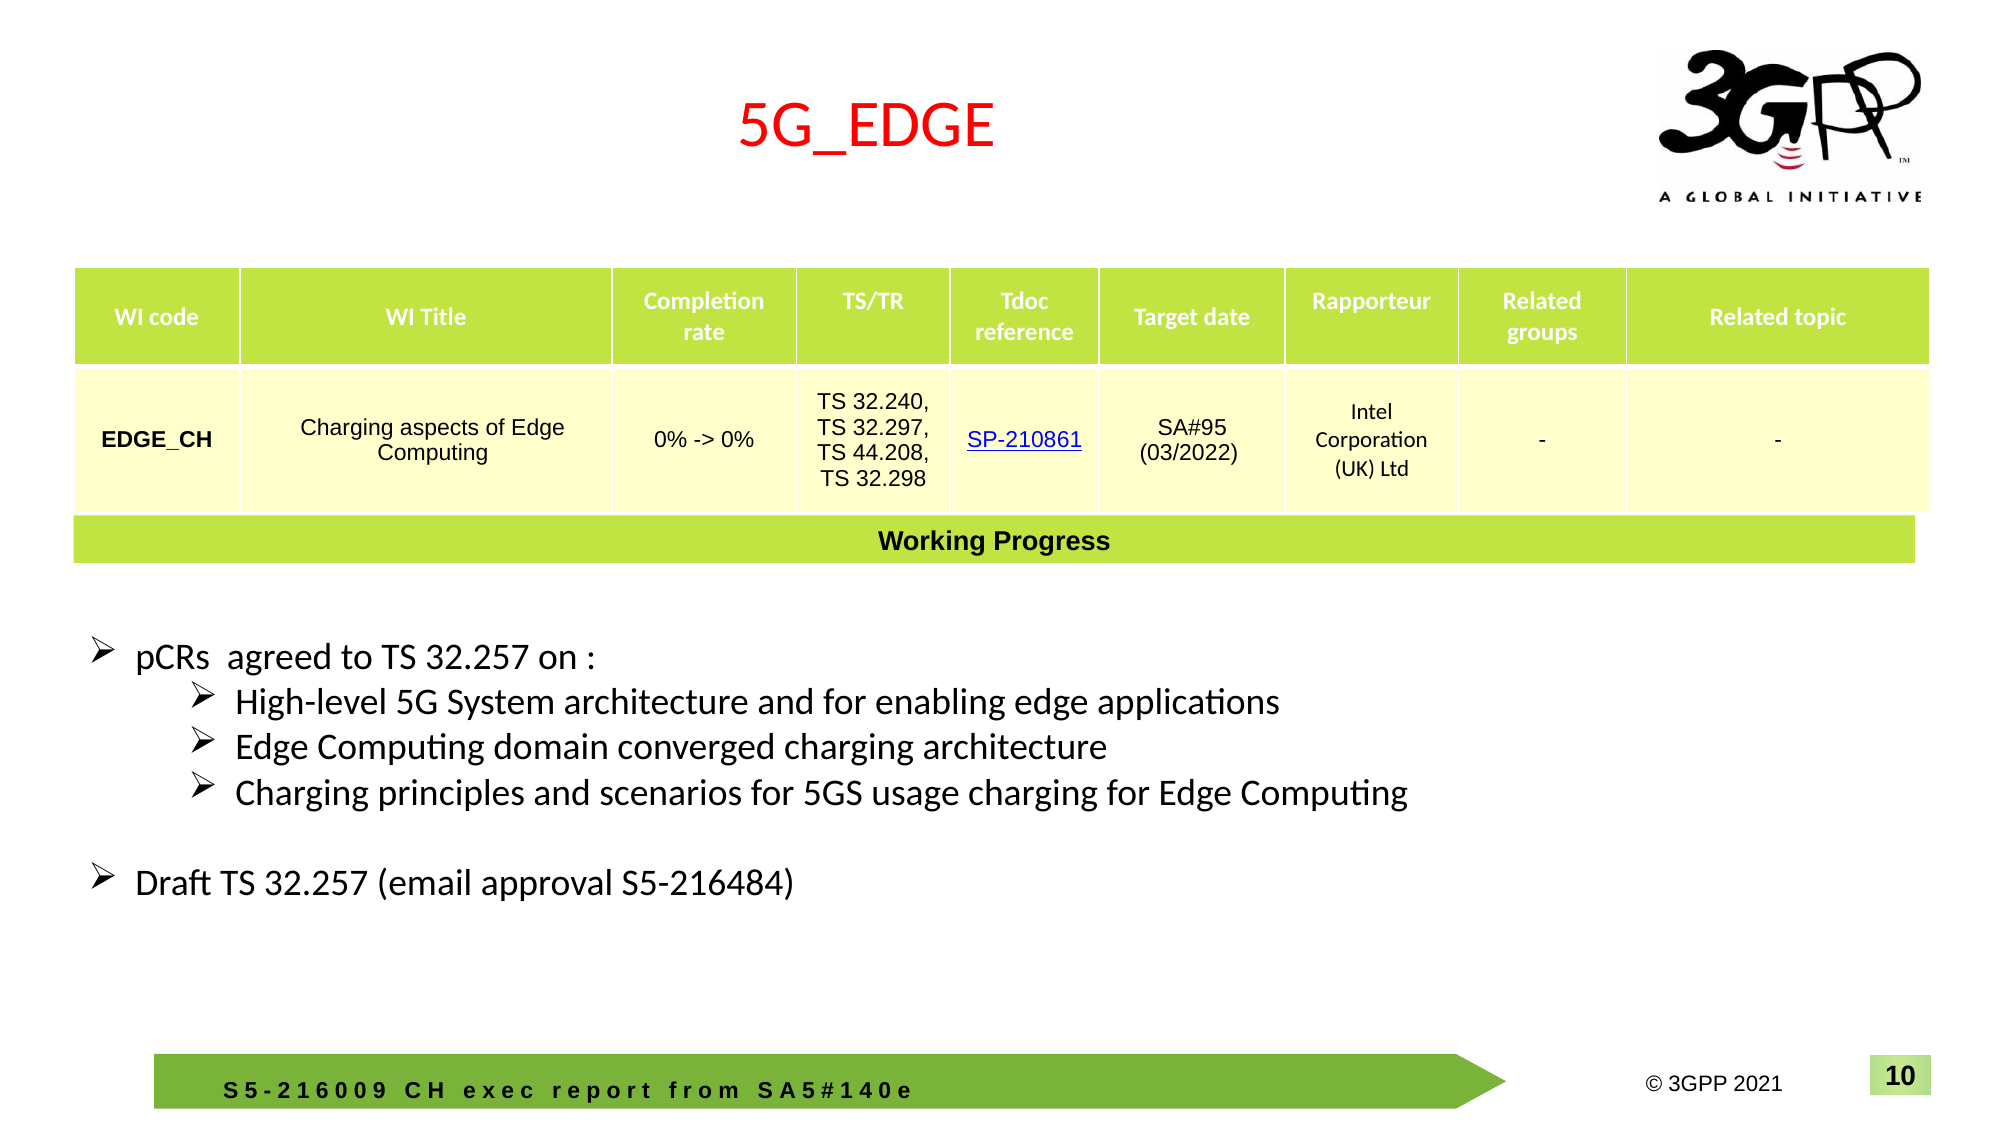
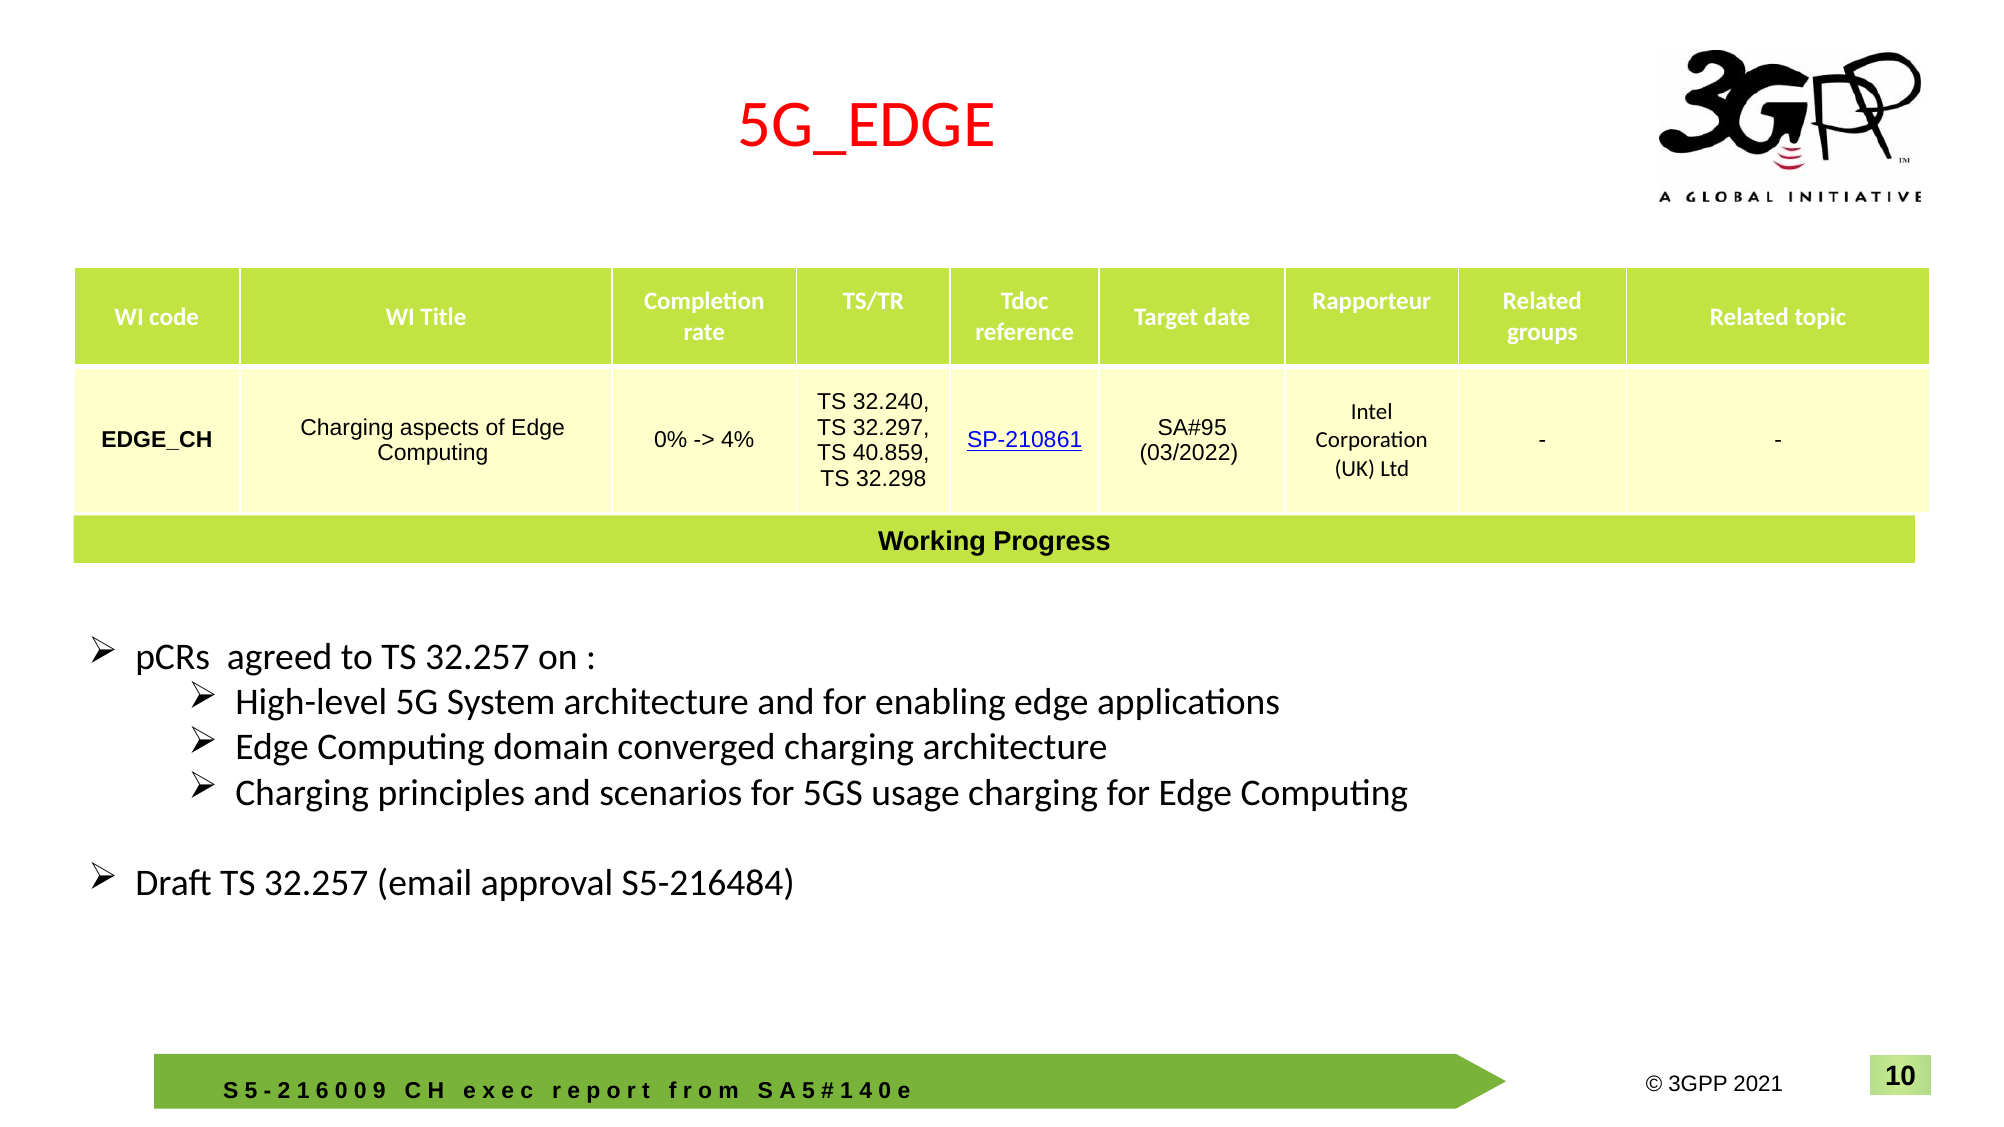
0% at (738, 440): 0% -> 4%
44.208: 44.208 -> 40.859
